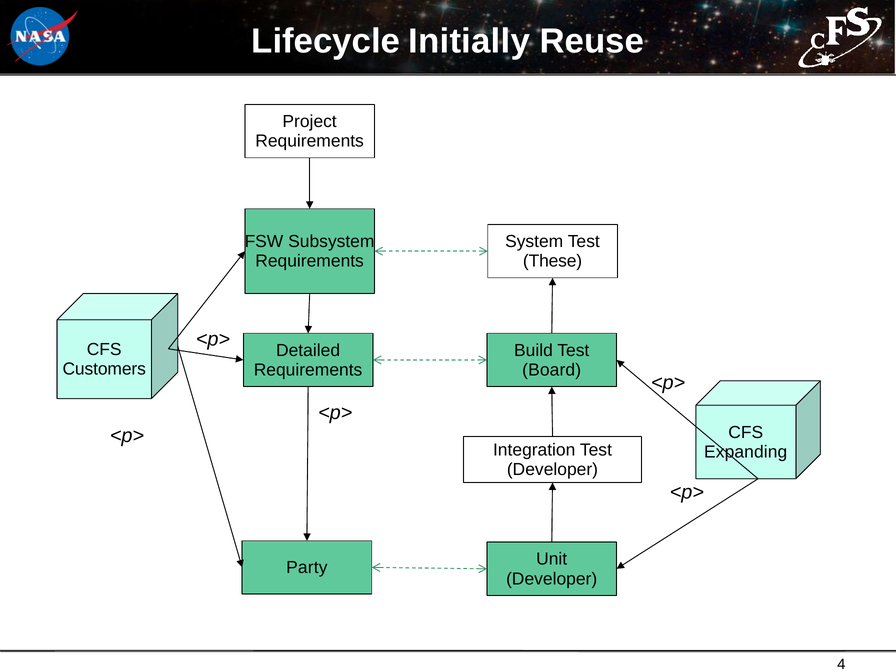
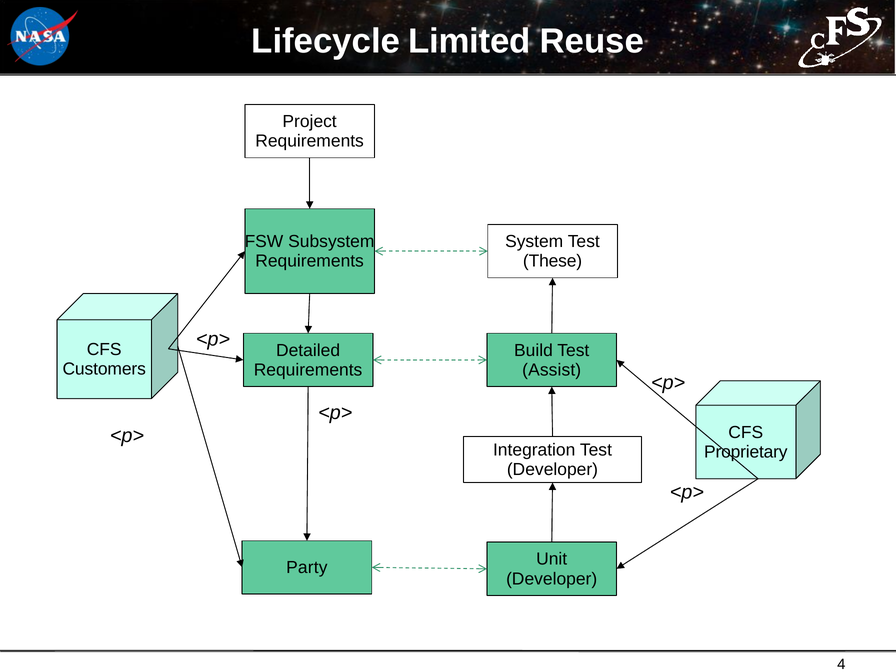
Initially: Initially -> Limited
Board: Board -> Assist
Expanding: Expanding -> Proprietary
